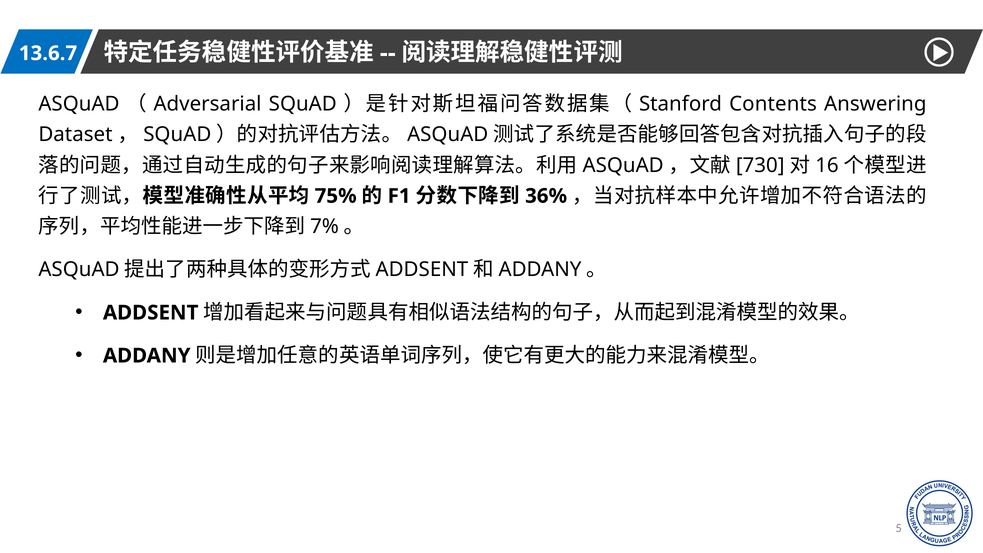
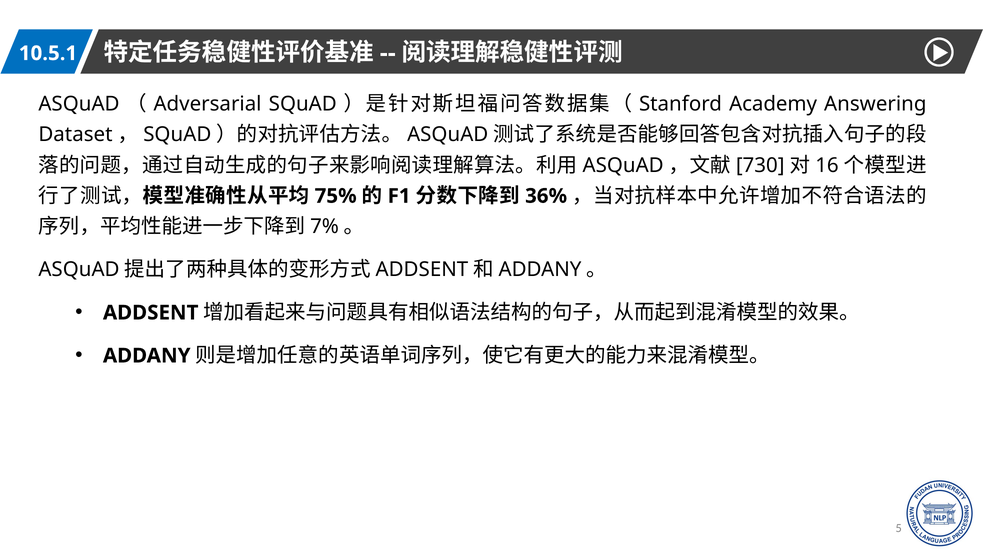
13.6.7: 13.6.7 -> 10.5.1
Contents: Contents -> Academy
